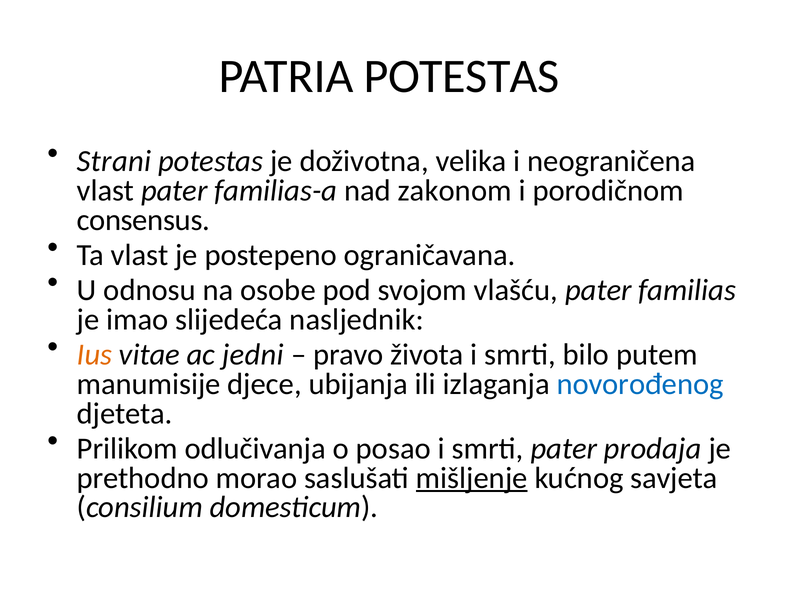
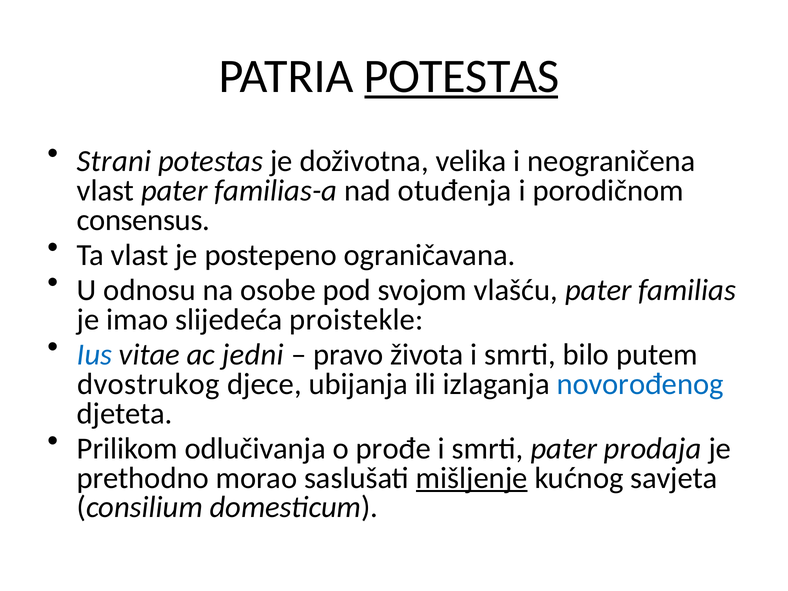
POTESTAS at (462, 76) underline: none -> present
zakonom: zakonom -> otuđenja
nasljednik: nasljednik -> proistekle
Ius colour: orange -> blue
manumisije: manumisije -> dvostrukog
posao: posao -> prođe
